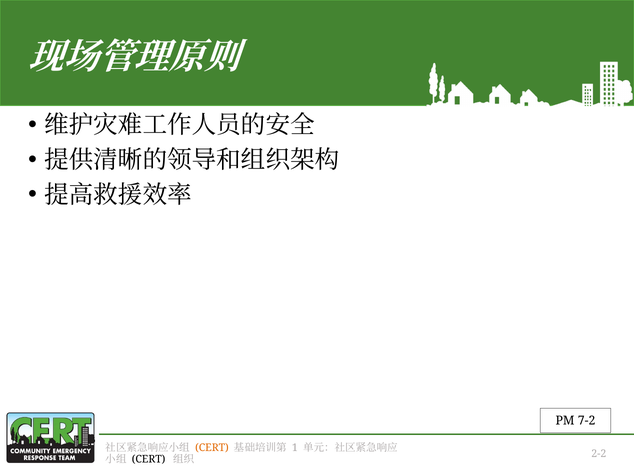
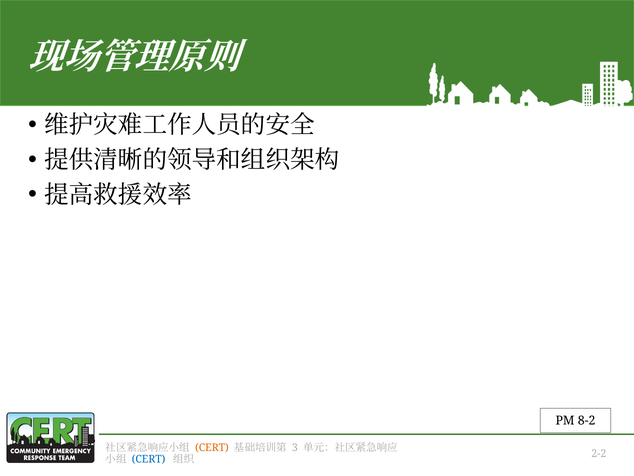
7-2: 7-2 -> 8-2
1: 1 -> 3
CERT at (149, 459) colour: black -> blue
